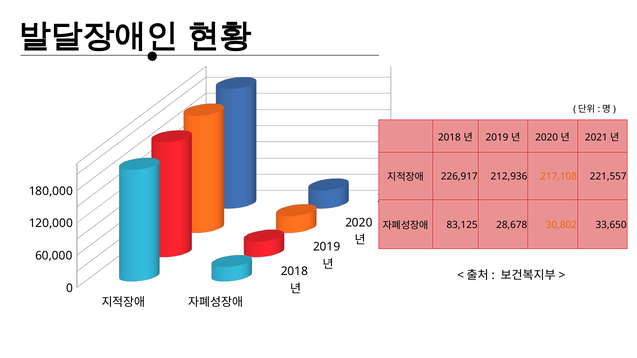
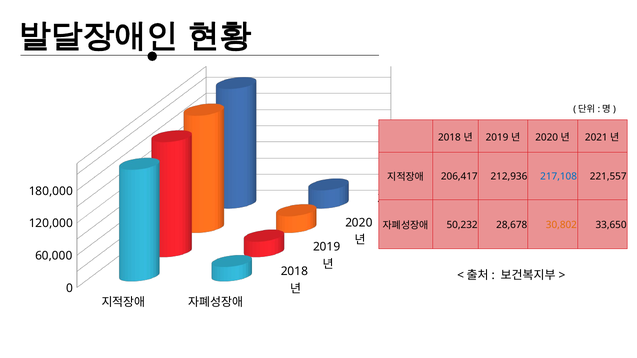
226,917: 226,917 -> 206,417
217,108 colour: orange -> blue
83,125: 83,125 -> 50,232
